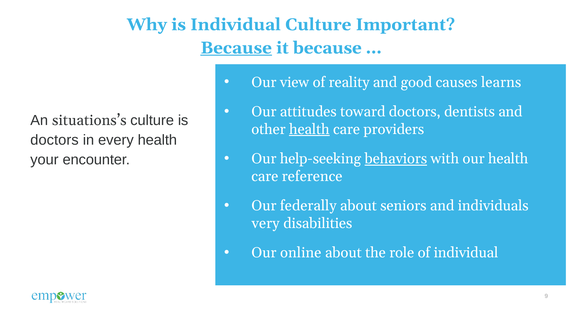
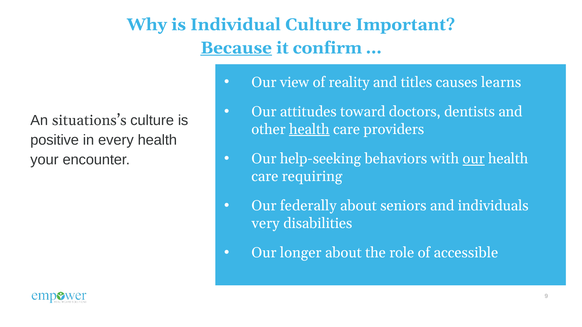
it because: because -> confirm
good: good -> titles
doctors at (55, 140): doctors -> positive
behaviors underline: present -> none
our at (474, 159) underline: none -> present
reference: reference -> requiring
online: online -> longer
of individual: individual -> accessible
